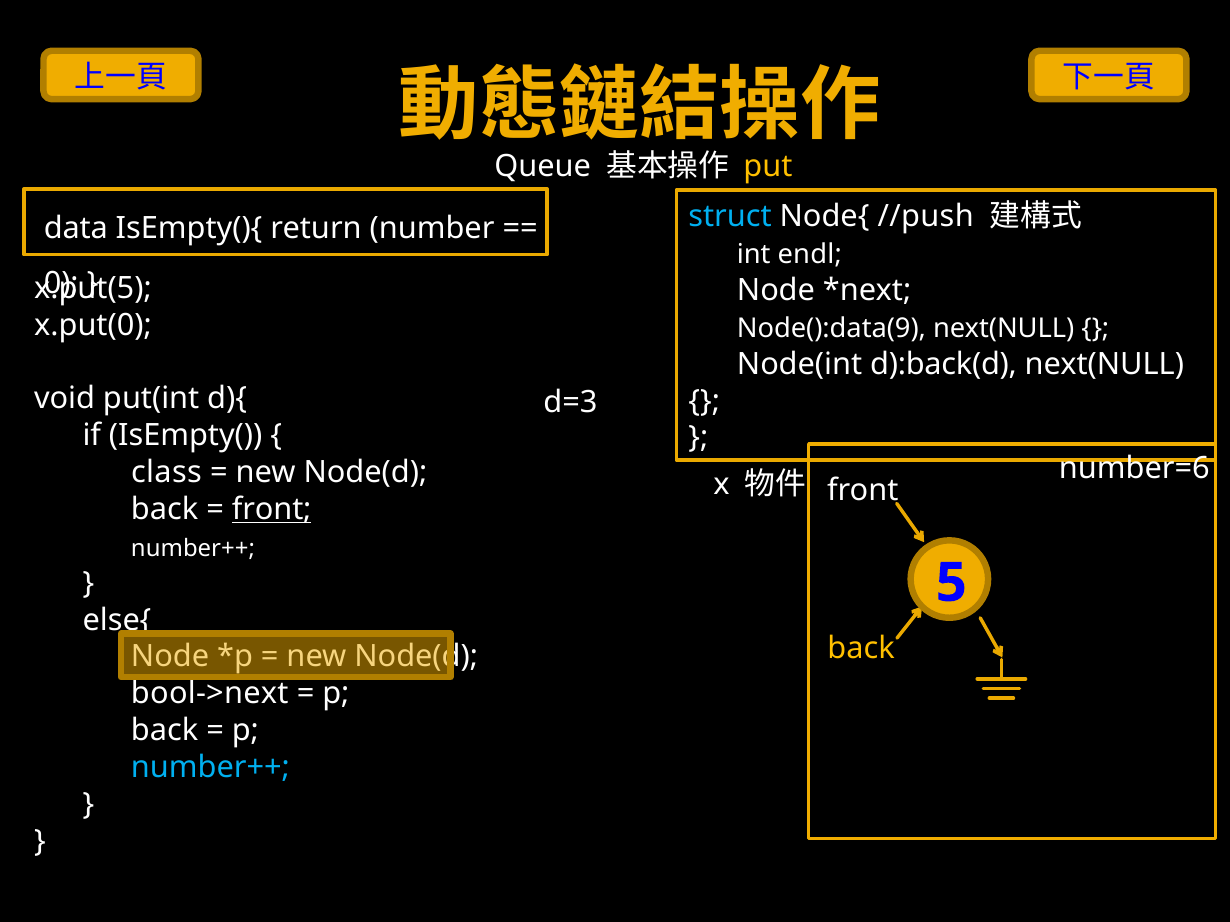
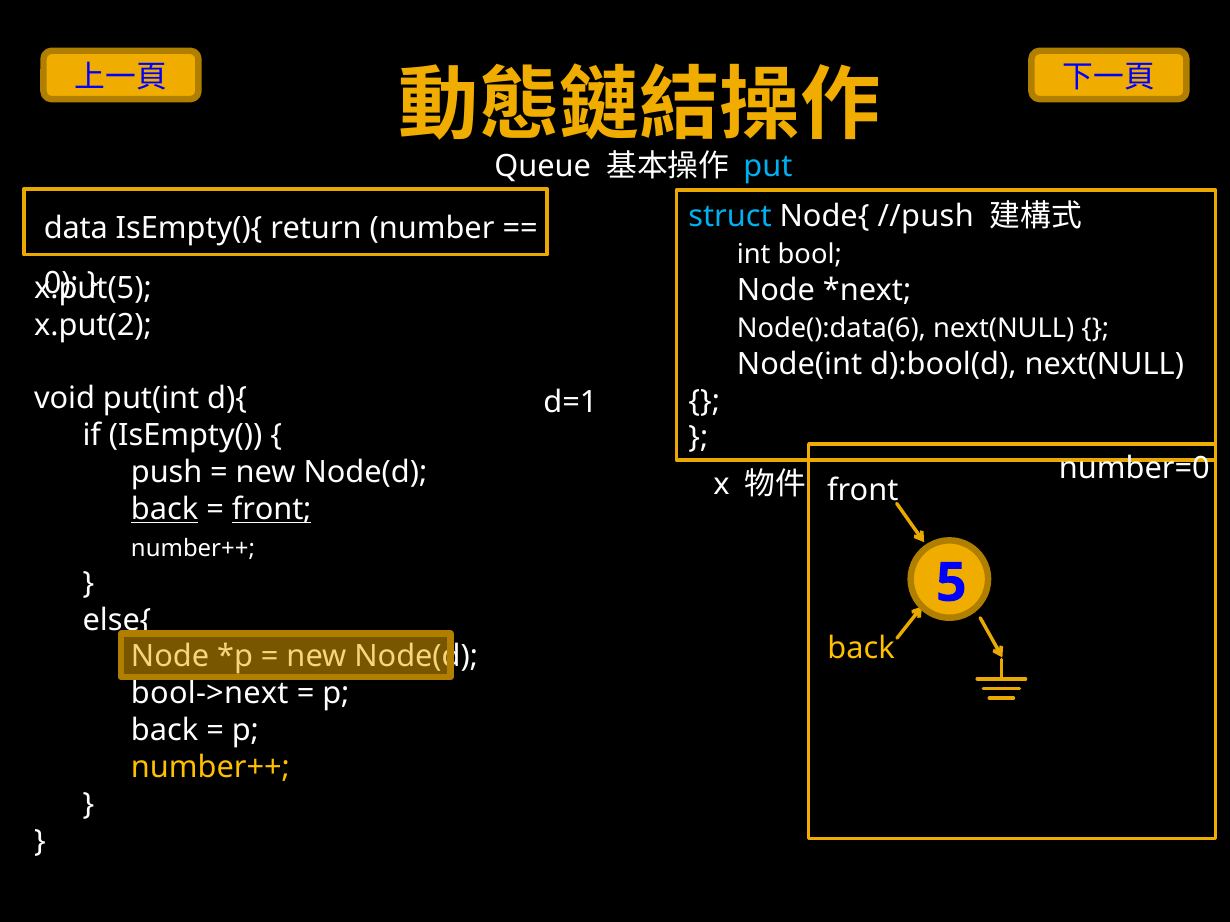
put colour: yellow -> light blue
endl: endl -> bool
x.put(0: x.put(0 -> x.put(2
Node():data(9: Node():data(9 -> Node():data(6
d):back(d: d):back(d -> d):bool(d
d=3: d=3 -> d=1
class: class -> push
number=6: number=6 -> number=0
back at (165, 510) underline: none -> present
number++ at (210, 768) colour: light blue -> yellow
